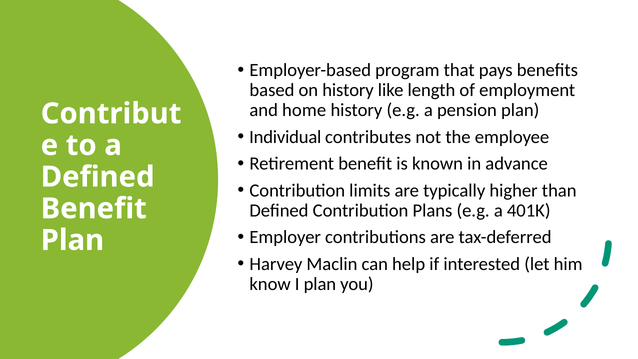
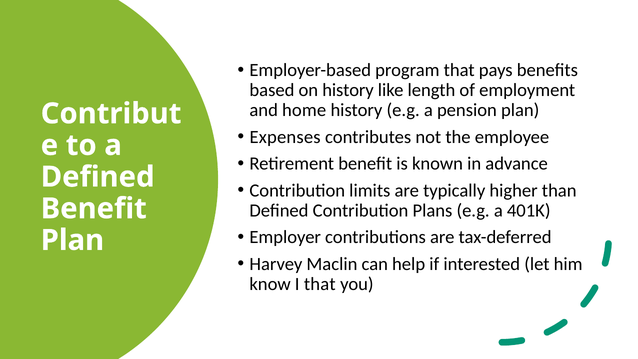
Individual: Individual -> Expenses
I plan: plan -> that
